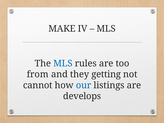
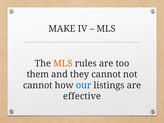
MLS at (63, 63) colour: blue -> orange
from: from -> them
they getting: getting -> cannot
develops: develops -> effective
